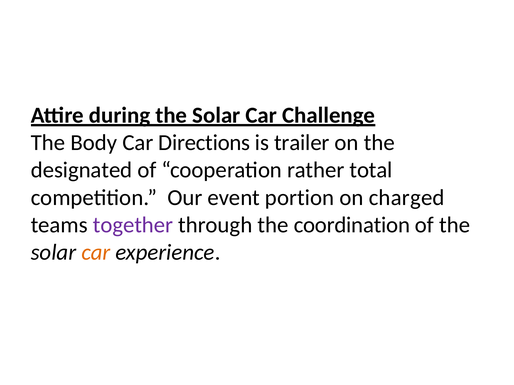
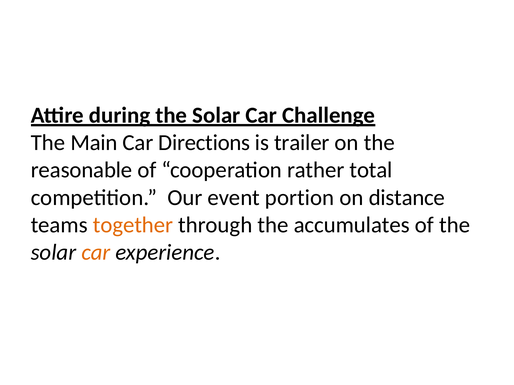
Body: Body -> Main
designated: designated -> reasonable
charged: charged -> distance
together colour: purple -> orange
coordination: coordination -> accumulates
